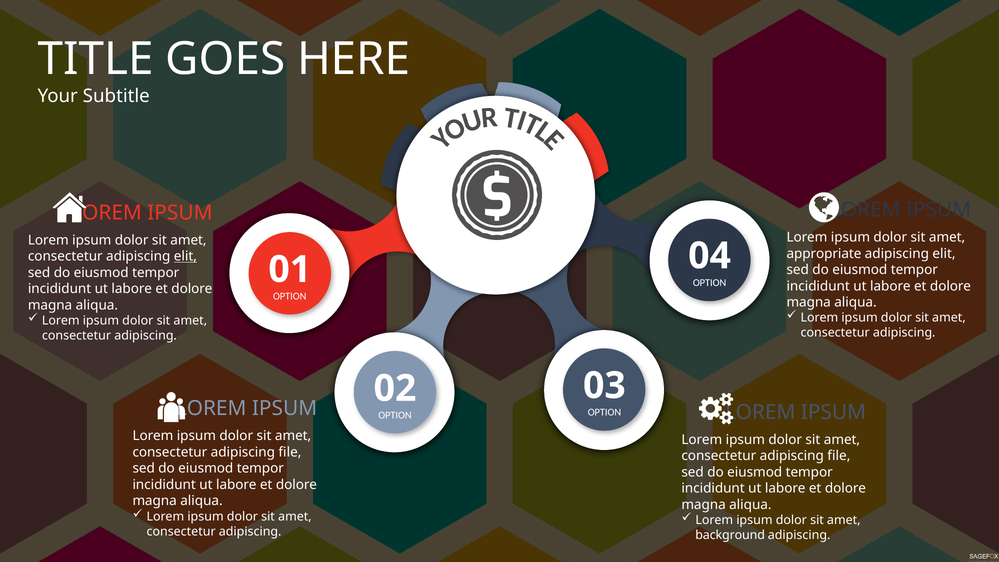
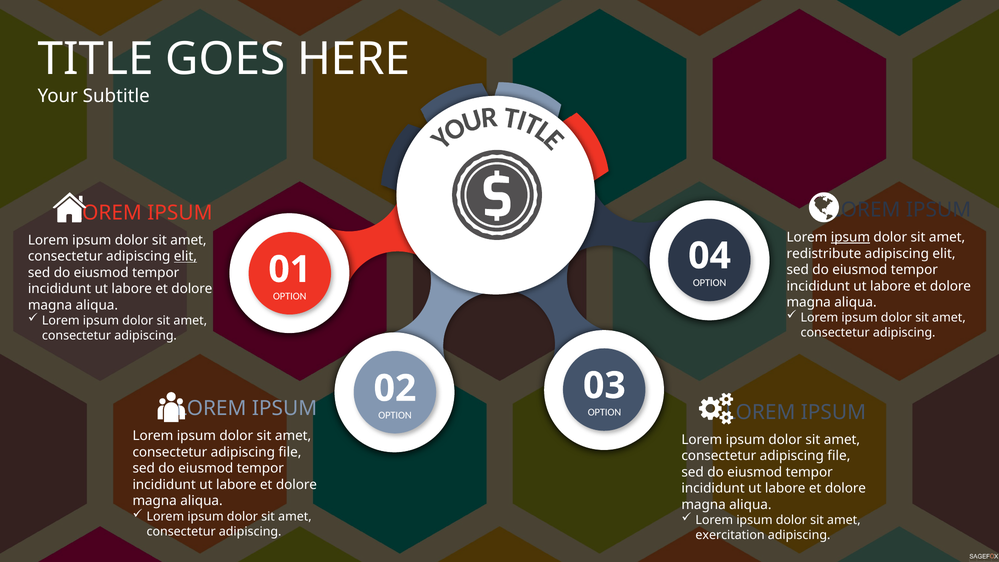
ipsum at (850, 237) underline: none -> present
appropriate: appropriate -> redistribute
background: background -> exercitation
